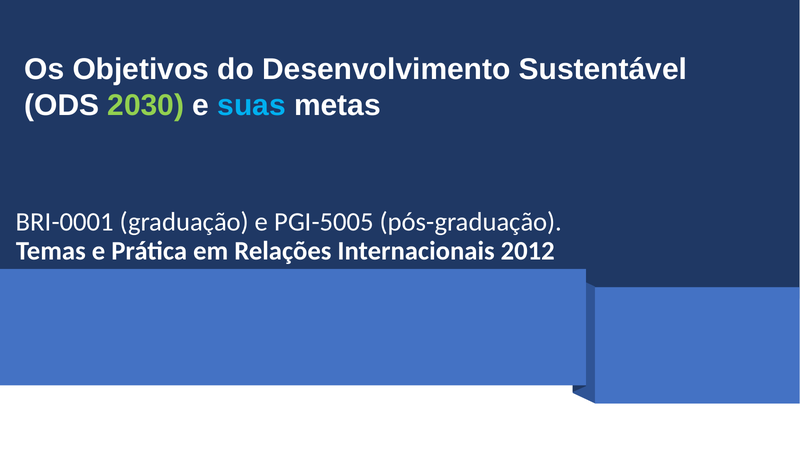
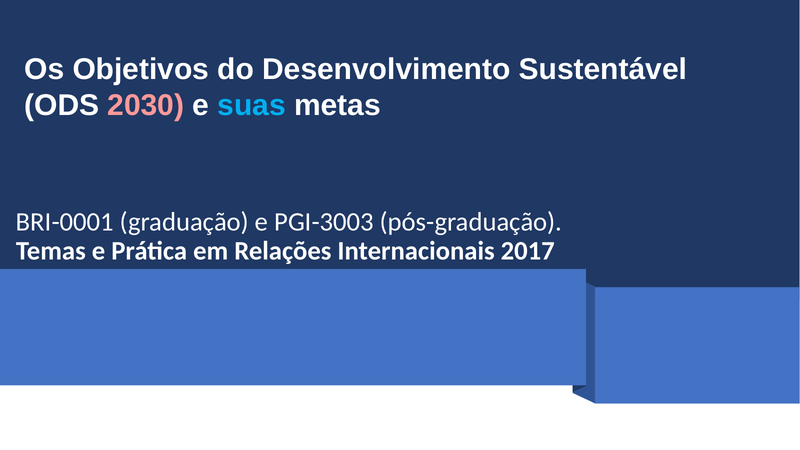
2030 colour: light green -> pink
PGI-5005: PGI-5005 -> PGI-3003
2012: 2012 -> 2017
